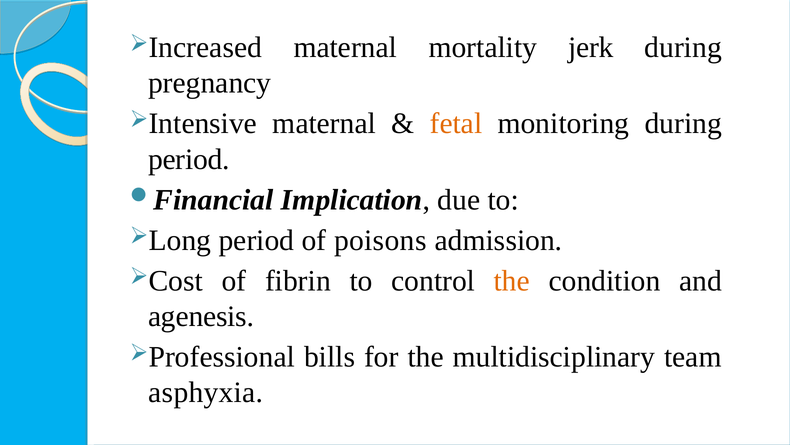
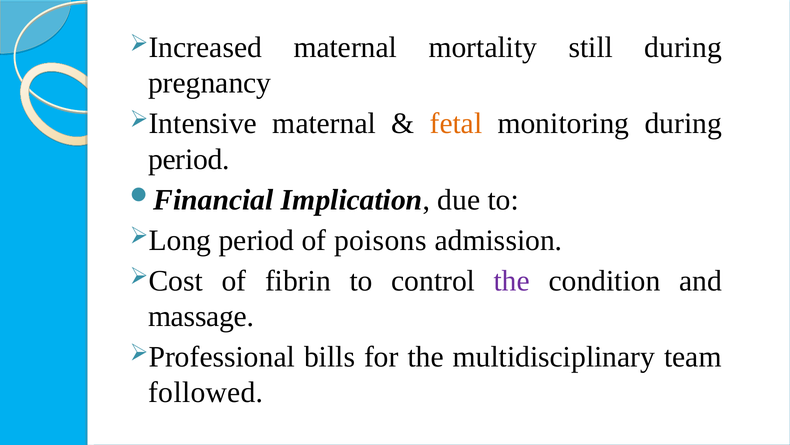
jerk: jerk -> still
the at (512, 280) colour: orange -> purple
agenesis: agenesis -> massage
asphyxia: asphyxia -> followed
